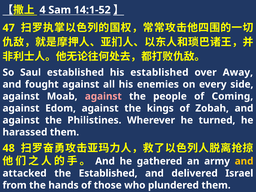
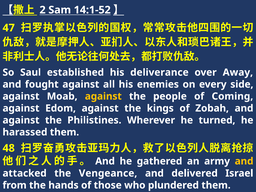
4: 4 -> 2
his established: established -> deliverance
against at (103, 96) colour: pink -> yellow
the Established: Established -> Vengeance
